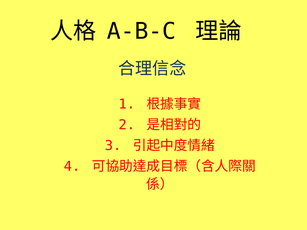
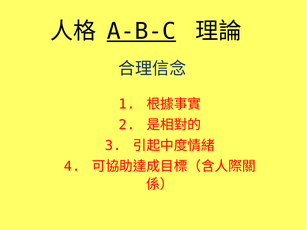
A-B-C underline: none -> present
